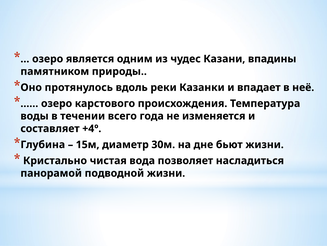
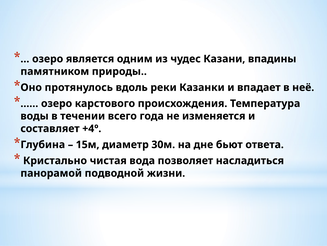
бьют жизни: жизни -> ответа
